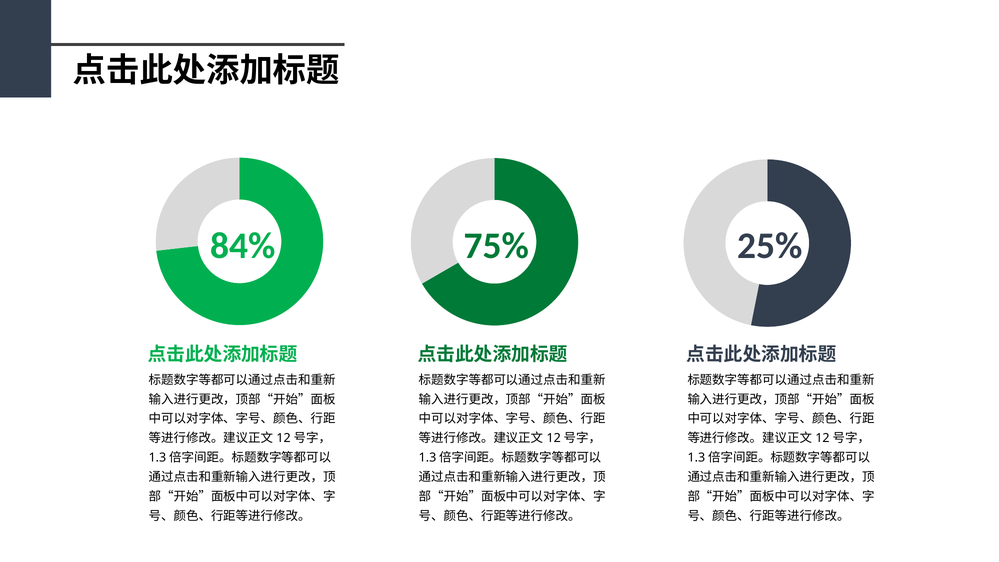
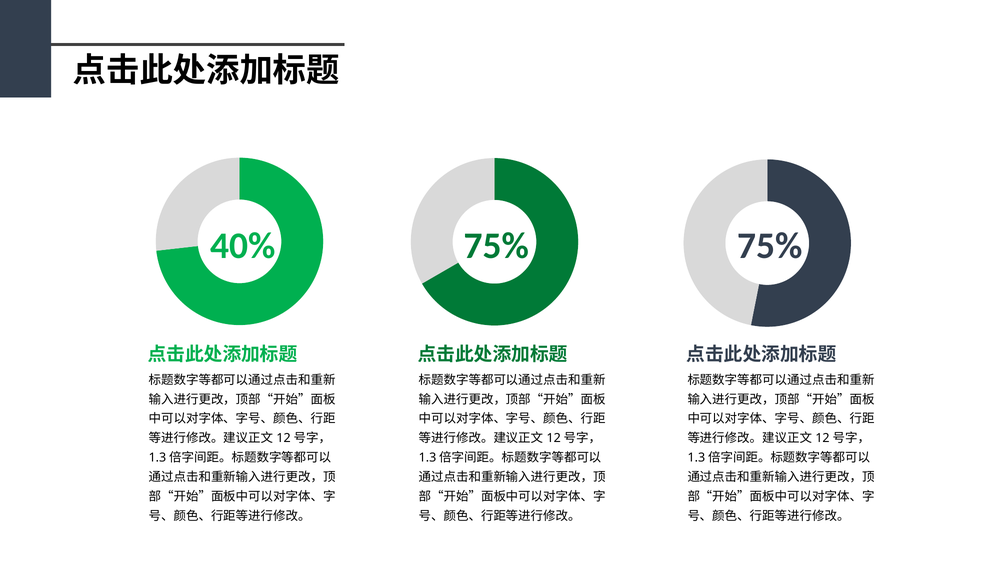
84%: 84% -> 40%
75% 25%: 25% -> 75%
